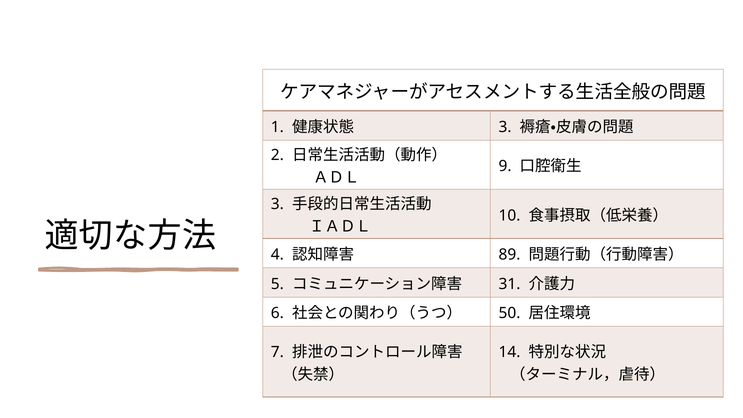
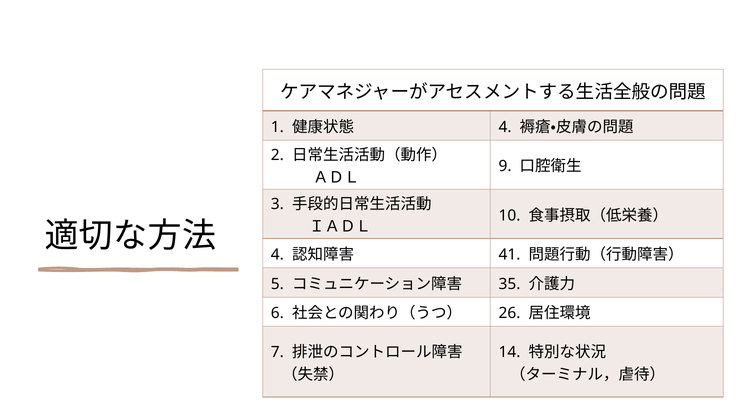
3 at (505, 127): 3 -> 4
89: 89 -> 41
31: 31 -> 35
50: 50 -> 26
